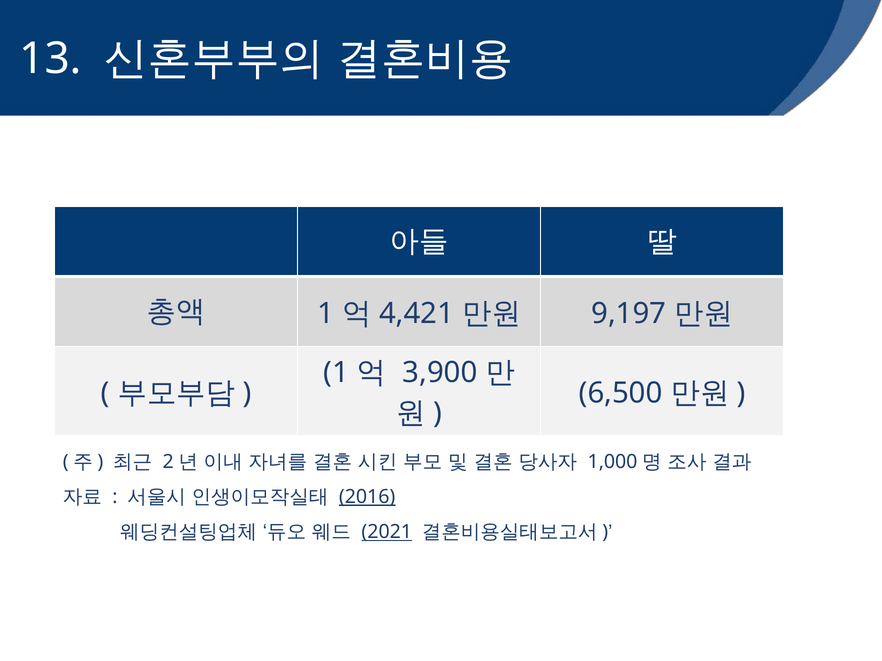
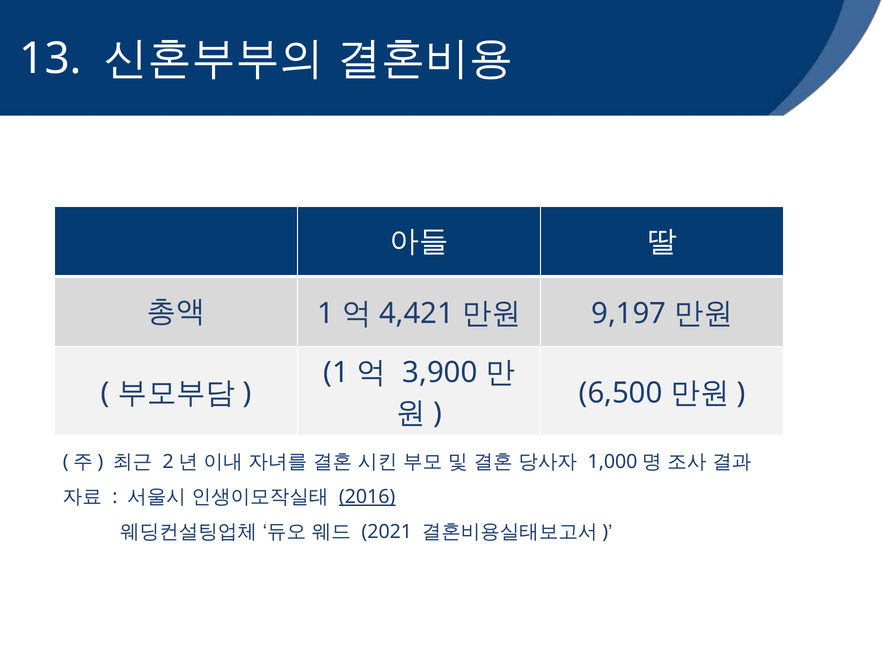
2021 underline: present -> none
